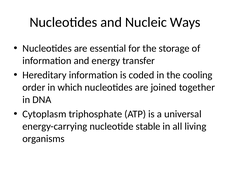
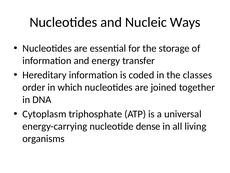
cooling: cooling -> classes
stable: stable -> dense
